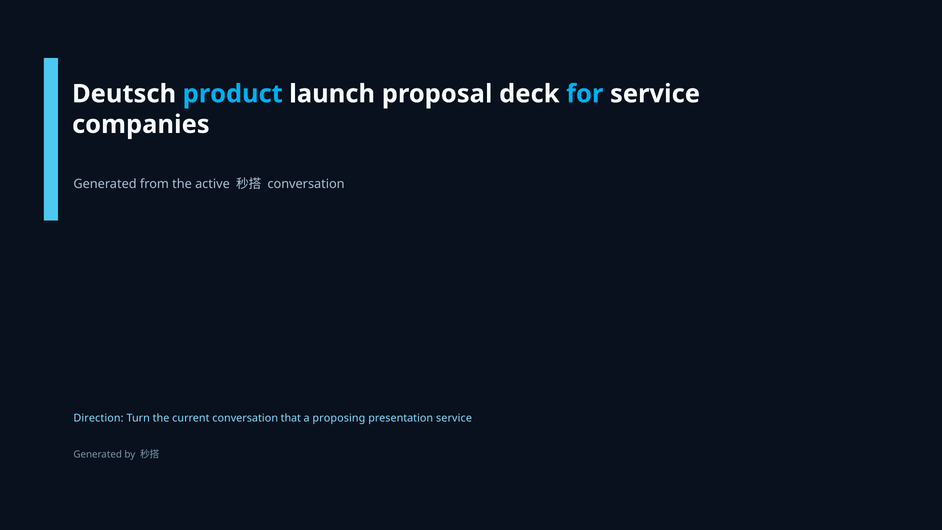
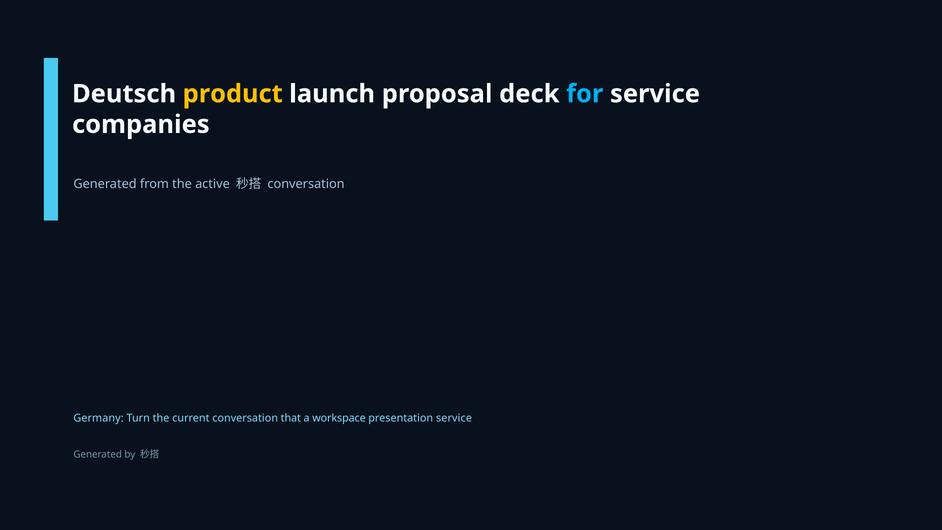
product colour: light blue -> yellow
Direction: Direction -> Germany
proposing: proposing -> workspace
